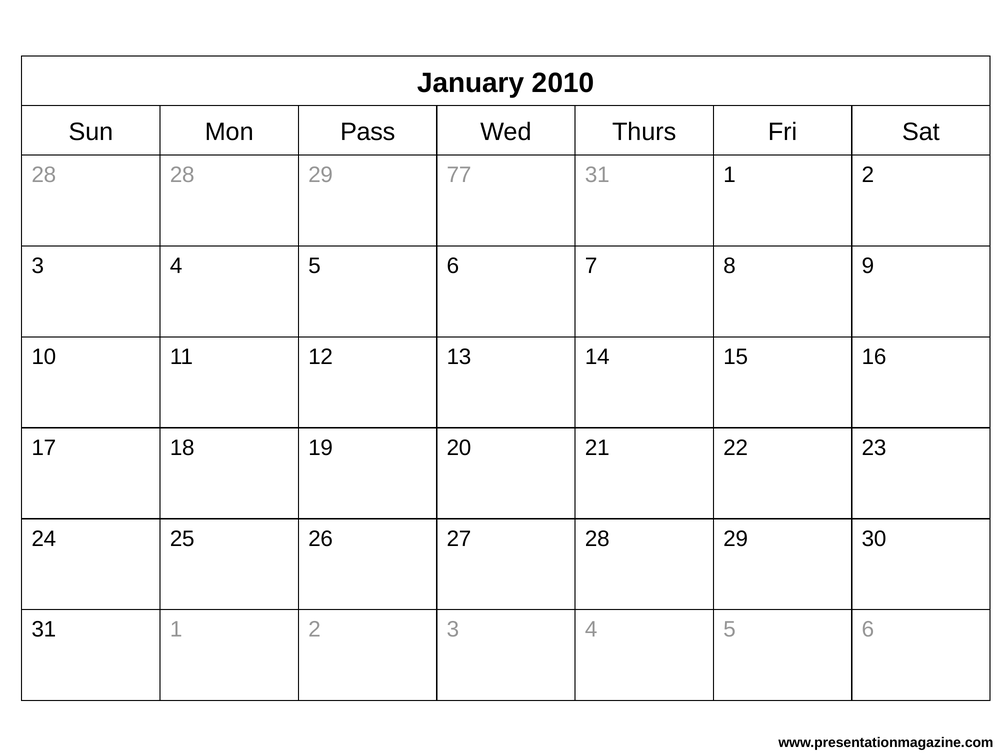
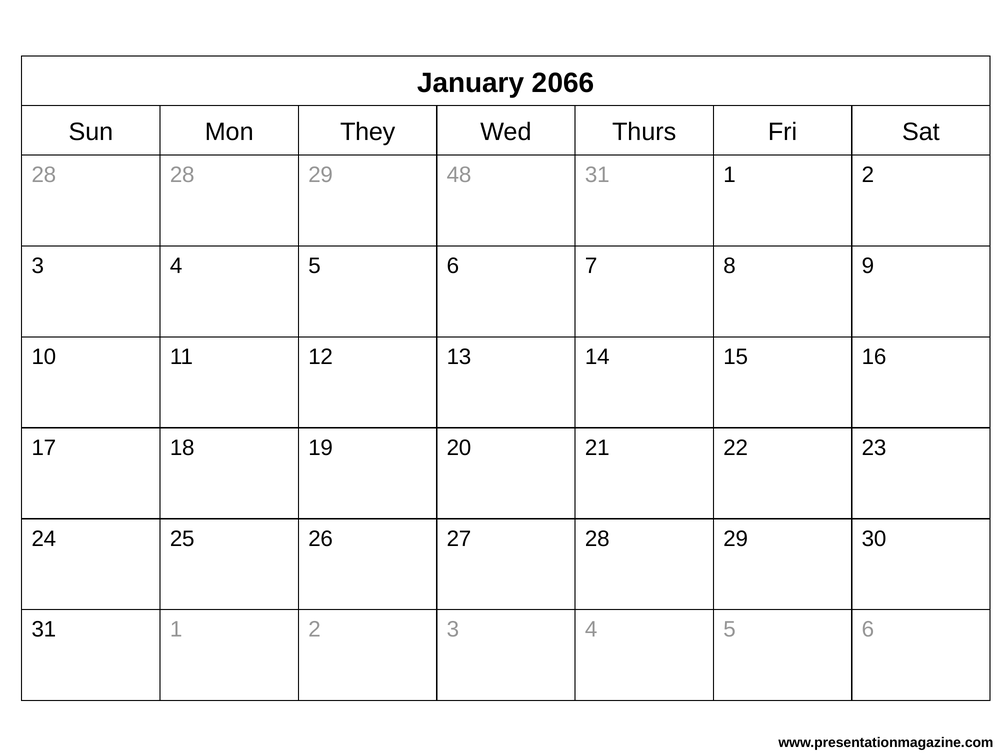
2010: 2010 -> 2066
Pass: Pass -> They
77: 77 -> 48
